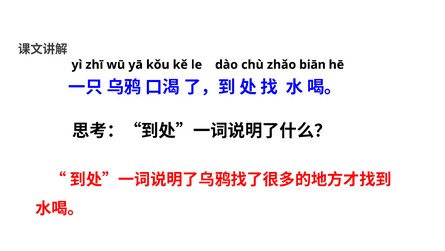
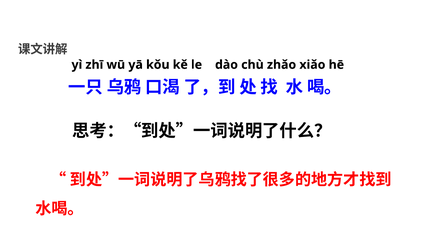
biān: biān -> xiǎo
